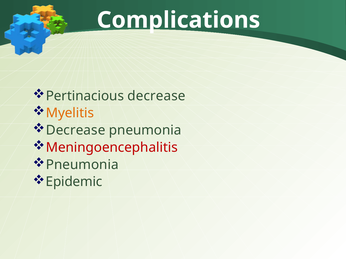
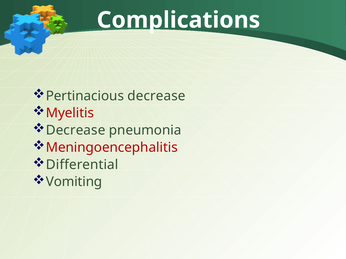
Myelitis colour: orange -> red
Pneumonia at (82, 165): Pneumonia -> Differential
Epidemic: Epidemic -> Vomiting
